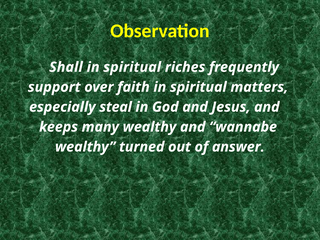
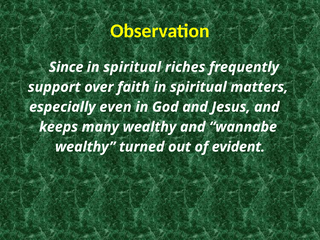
Shall: Shall -> Since
steal: steal -> even
answer: answer -> evident
